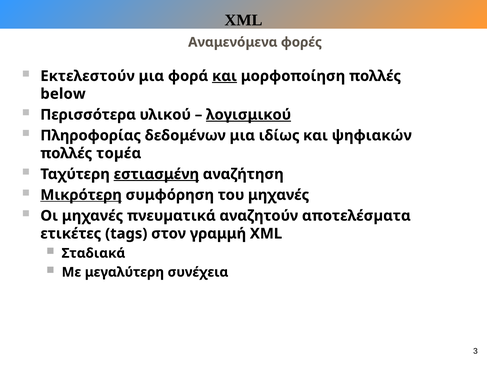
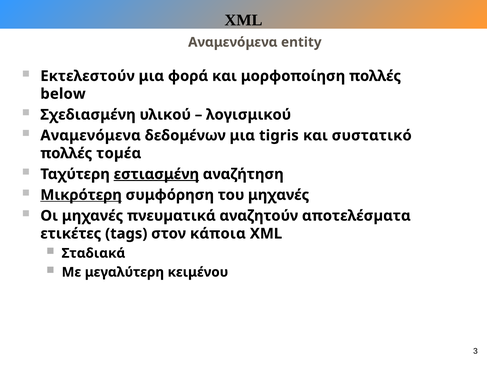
φορές: φορές -> entity
και at (225, 76) underline: present -> none
Περισσότερα: Περισσότερα -> Σχεδιασμένη
λογισμικού underline: present -> none
Πληροφορίας at (91, 136): Πληροφορίας -> Αναμενόμενα
ιδίως: ιδίως -> tigris
ψηφιακών: ψηφιακών -> συστατικό
γραμμή: γραμμή -> κάποια
συνέχεια: συνέχεια -> κειμένου
